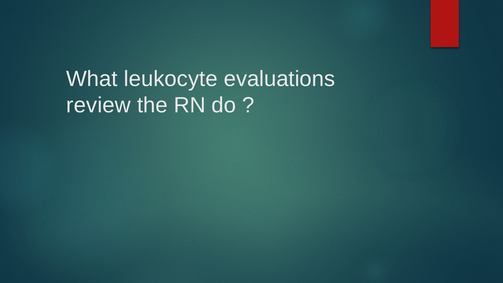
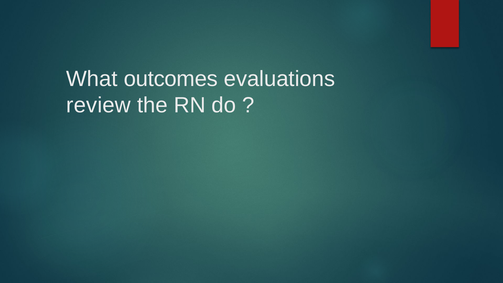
leukocyte: leukocyte -> outcomes
